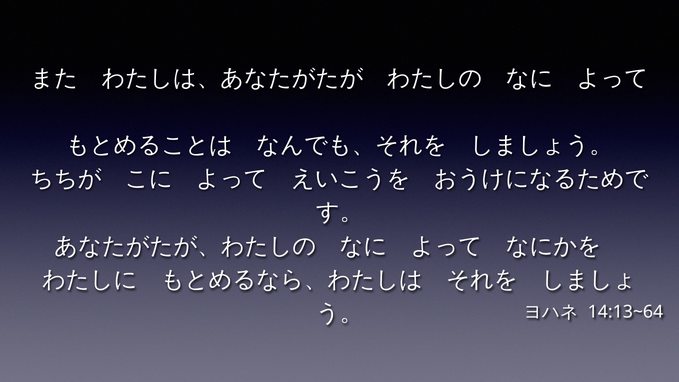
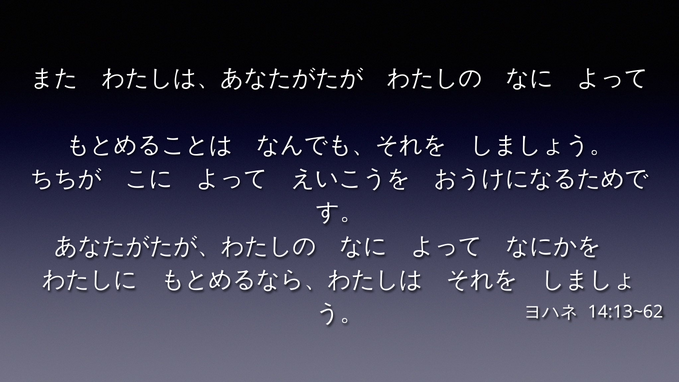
14:13~64: 14:13~64 -> 14:13~62
